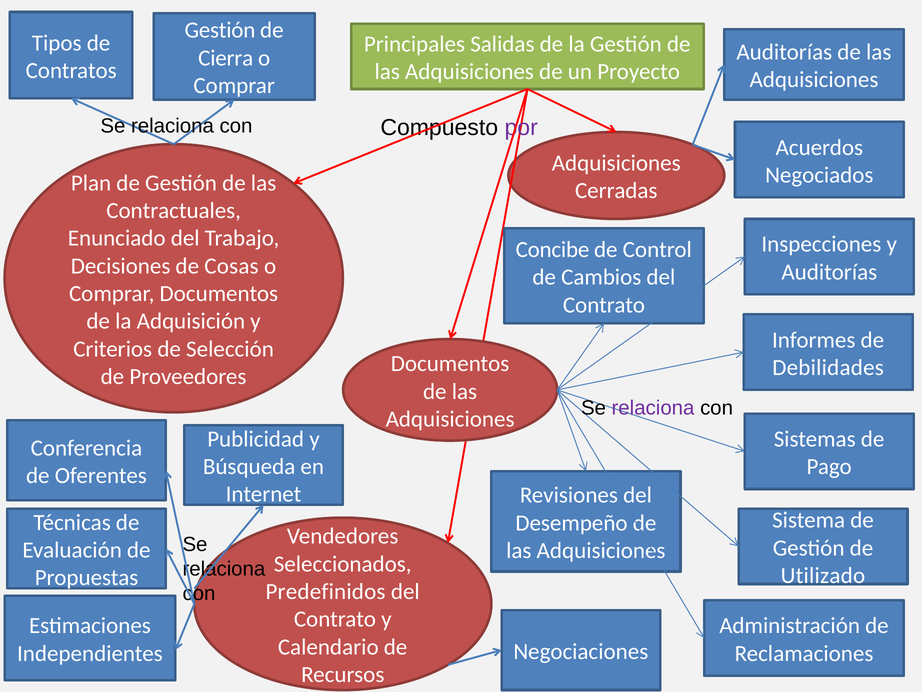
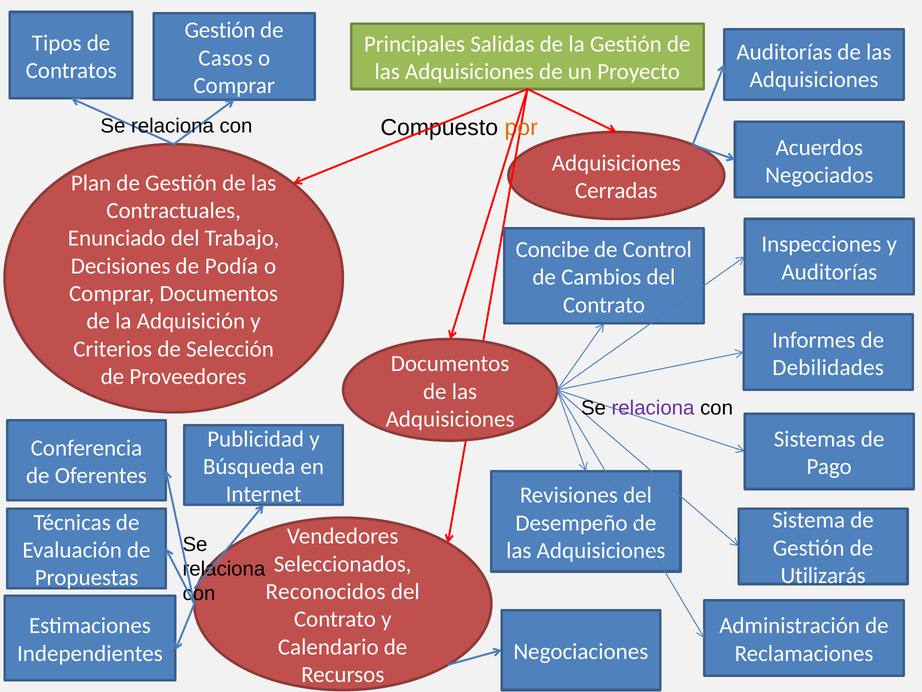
Cierra: Cierra -> Casos
por colour: purple -> orange
Cosas: Cosas -> Podía
Utilizado: Utilizado -> Utilizarás
Predefinidos: Predefinidos -> Reconocidos
